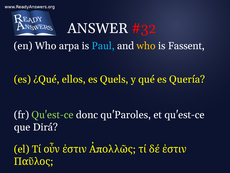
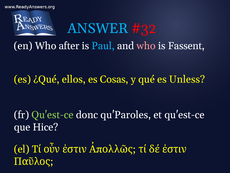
ANSWER colour: white -> light blue
arpa: arpa -> after
who at (146, 46) colour: yellow -> pink
Quels: Quels -> Cosas
Quería: Quería -> Unless
Dirá: Dirá -> Hice
